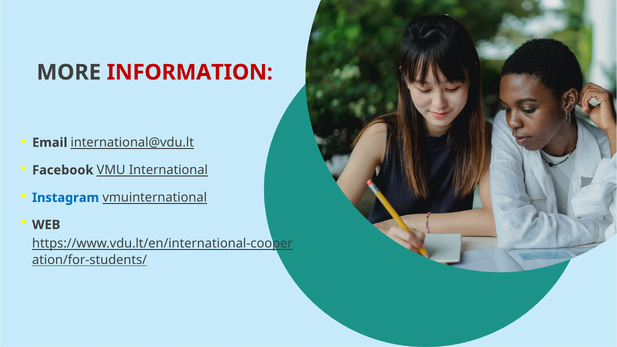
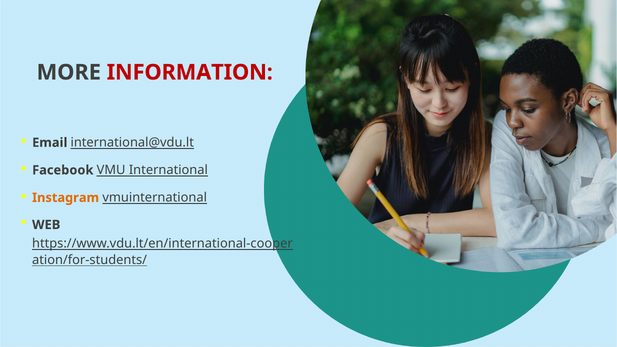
Instagram colour: blue -> orange
